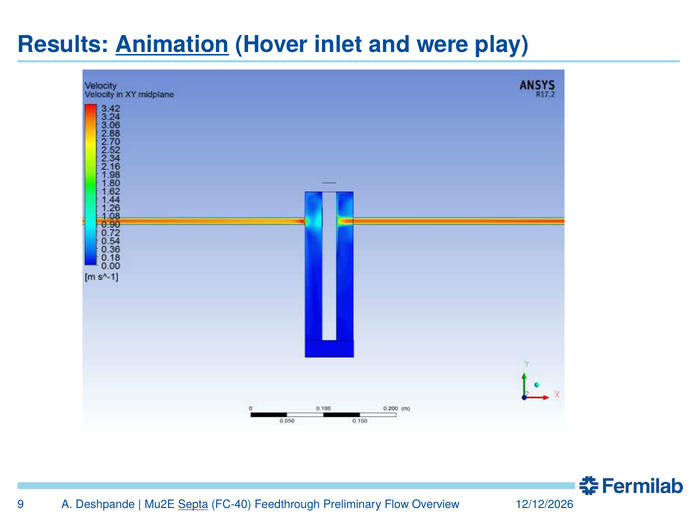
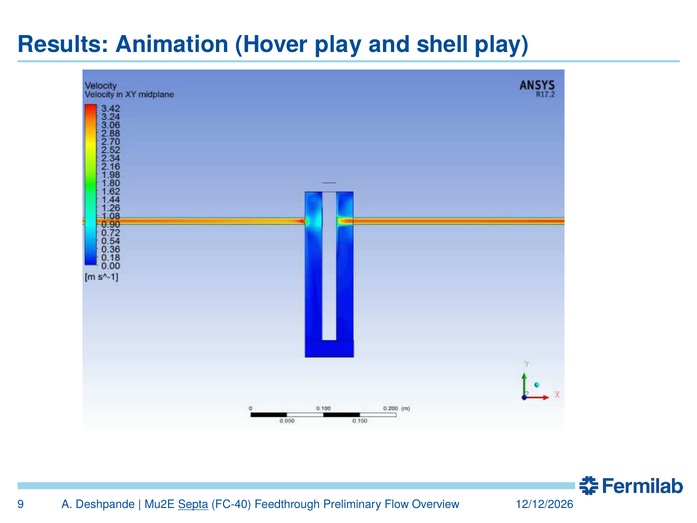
Animation underline: present -> none
Hover inlet: inlet -> play
were: were -> shell
